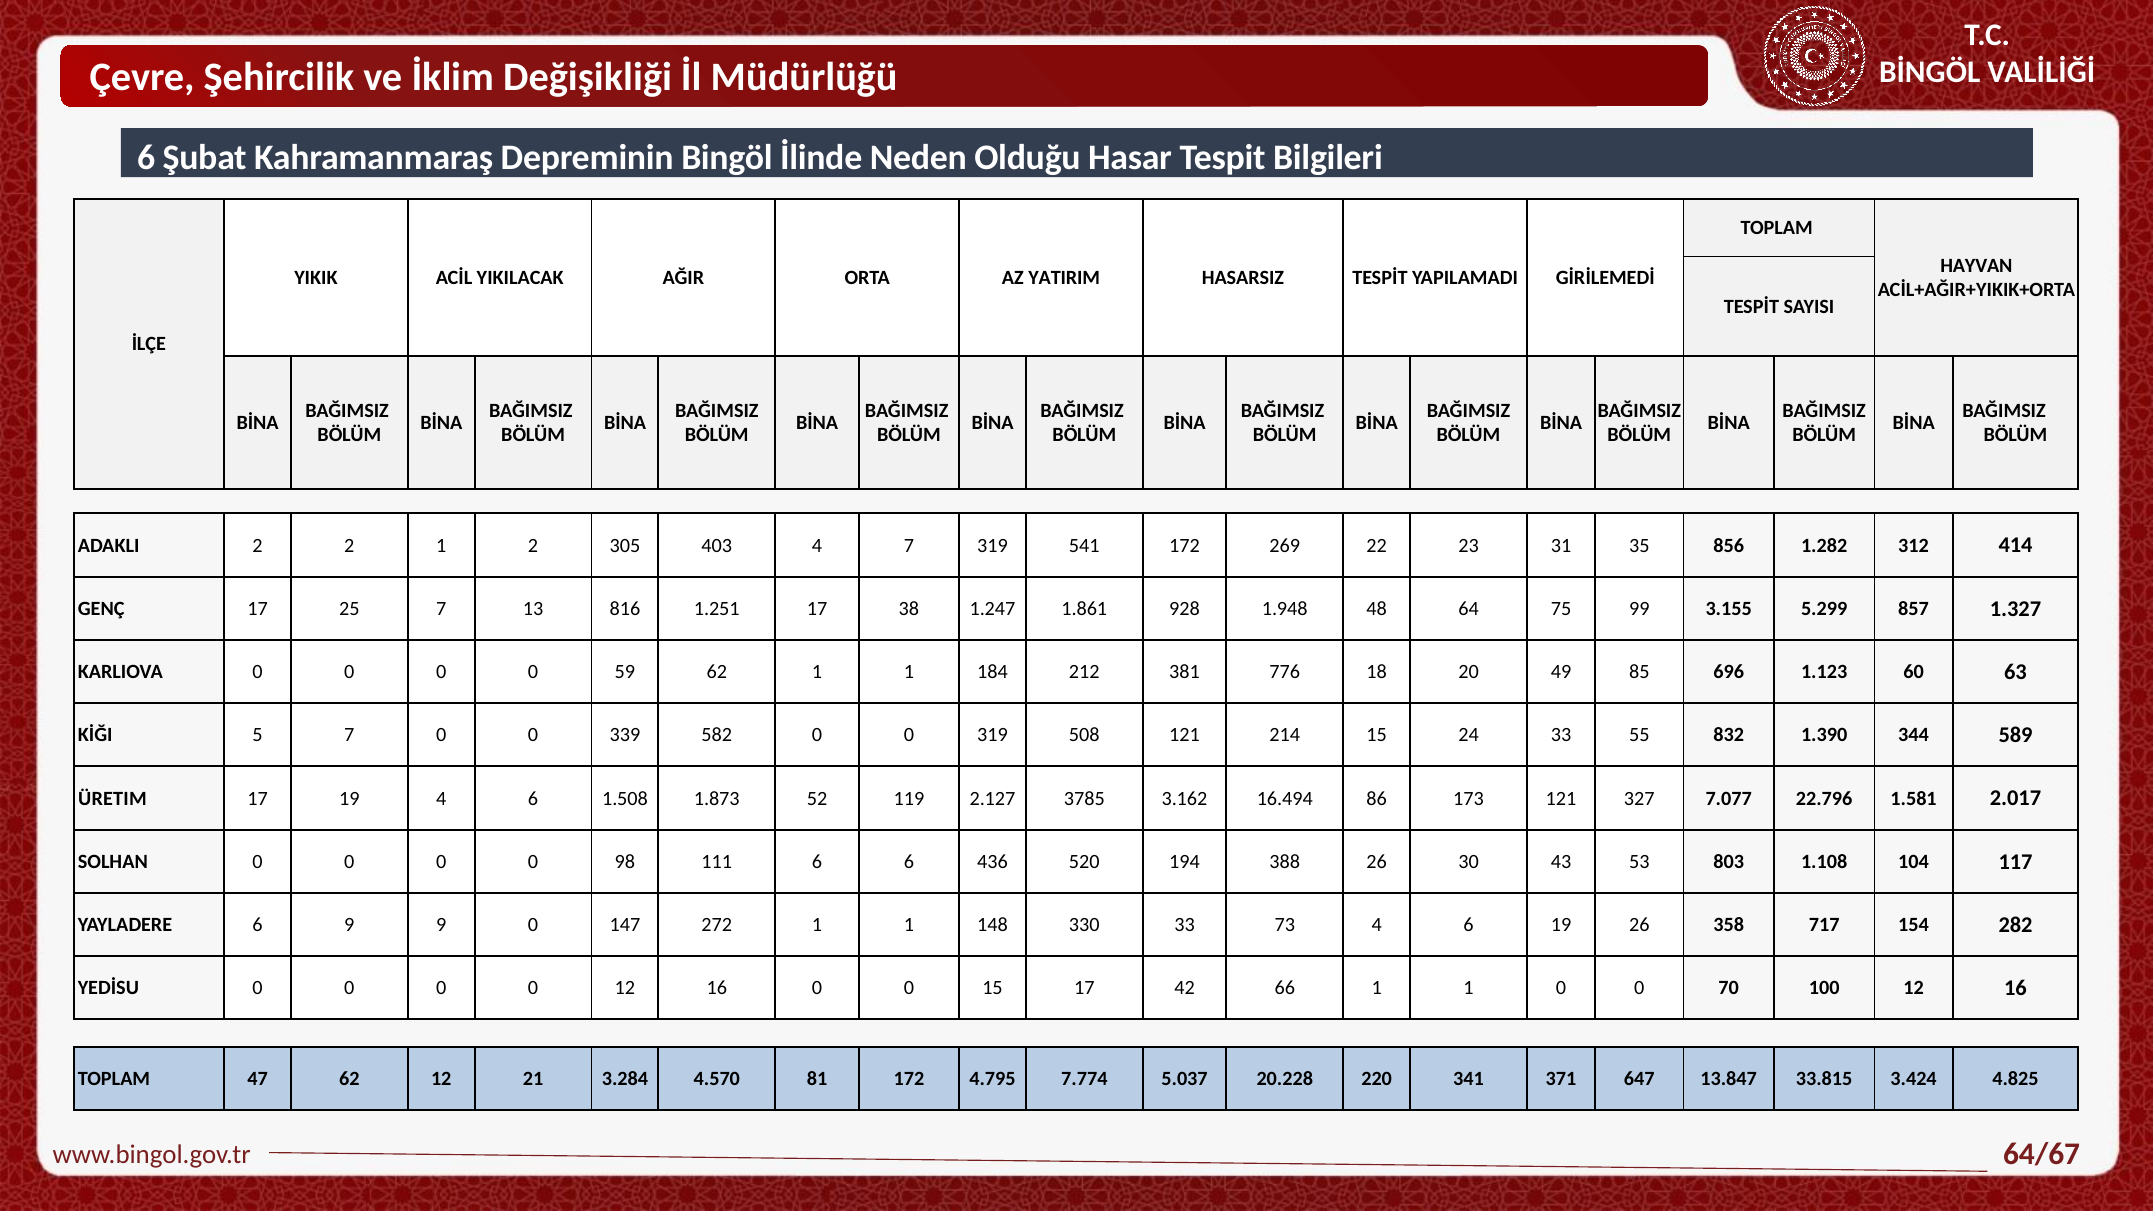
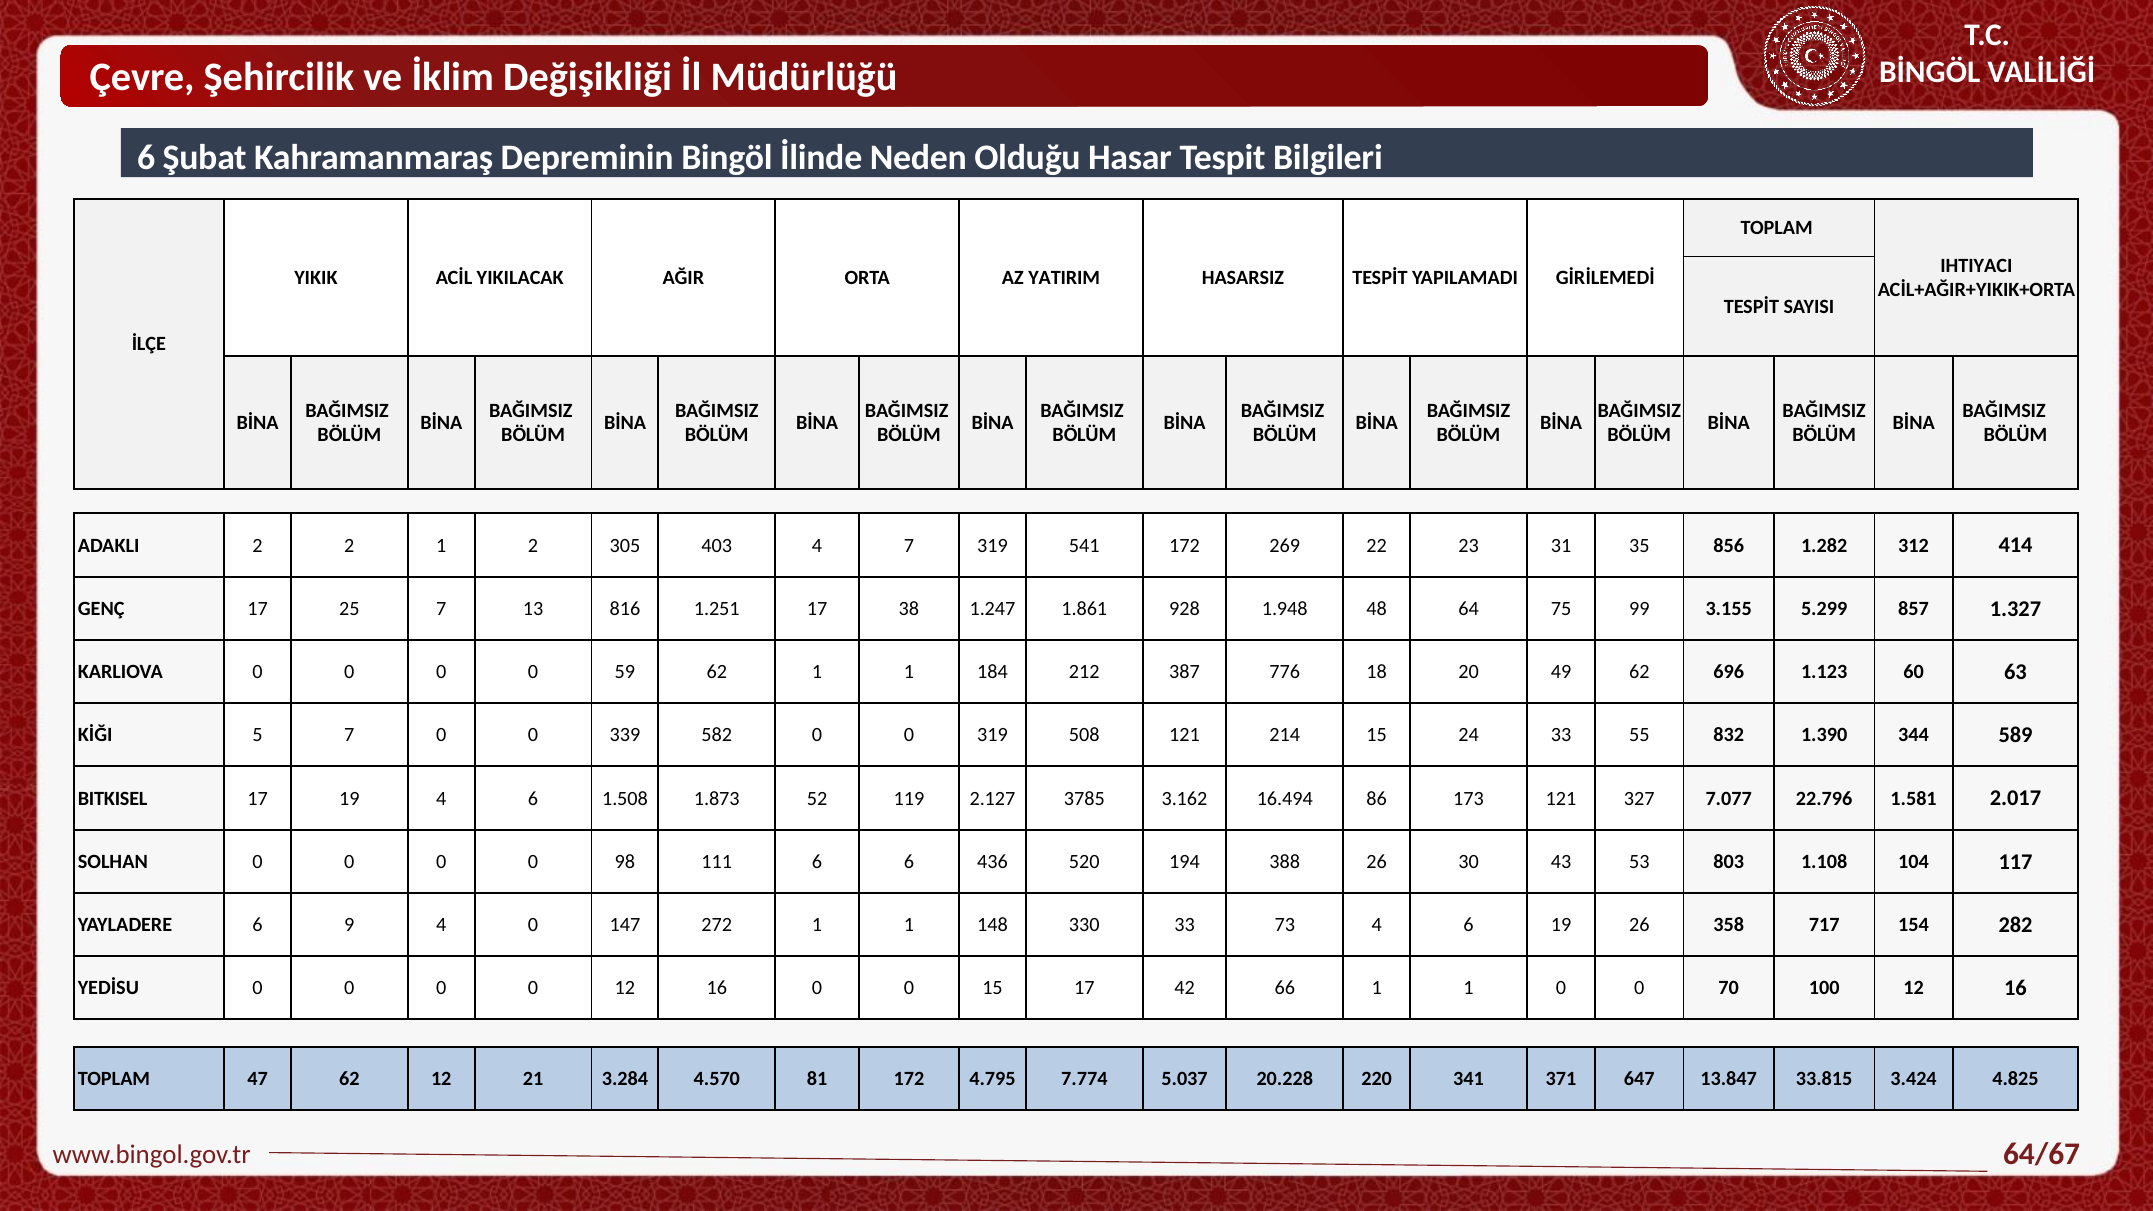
HAYVAN: HAYVAN -> IHTIYACI
381: 381 -> 387
49 85: 85 -> 62
ÜRETIM: ÜRETIM -> BITKISEL
9 9: 9 -> 4
